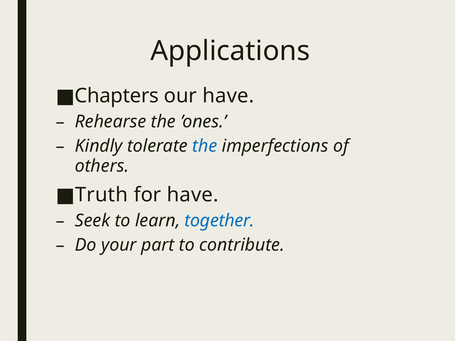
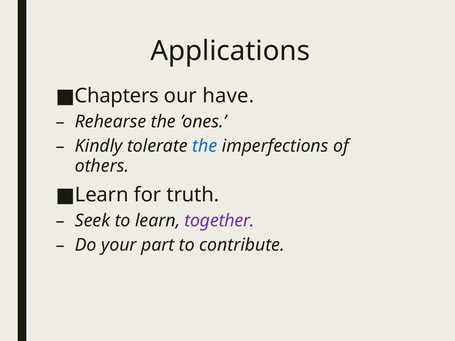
Truth at (102, 195): Truth -> Learn
for have: have -> truth
together colour: blue -> purple
